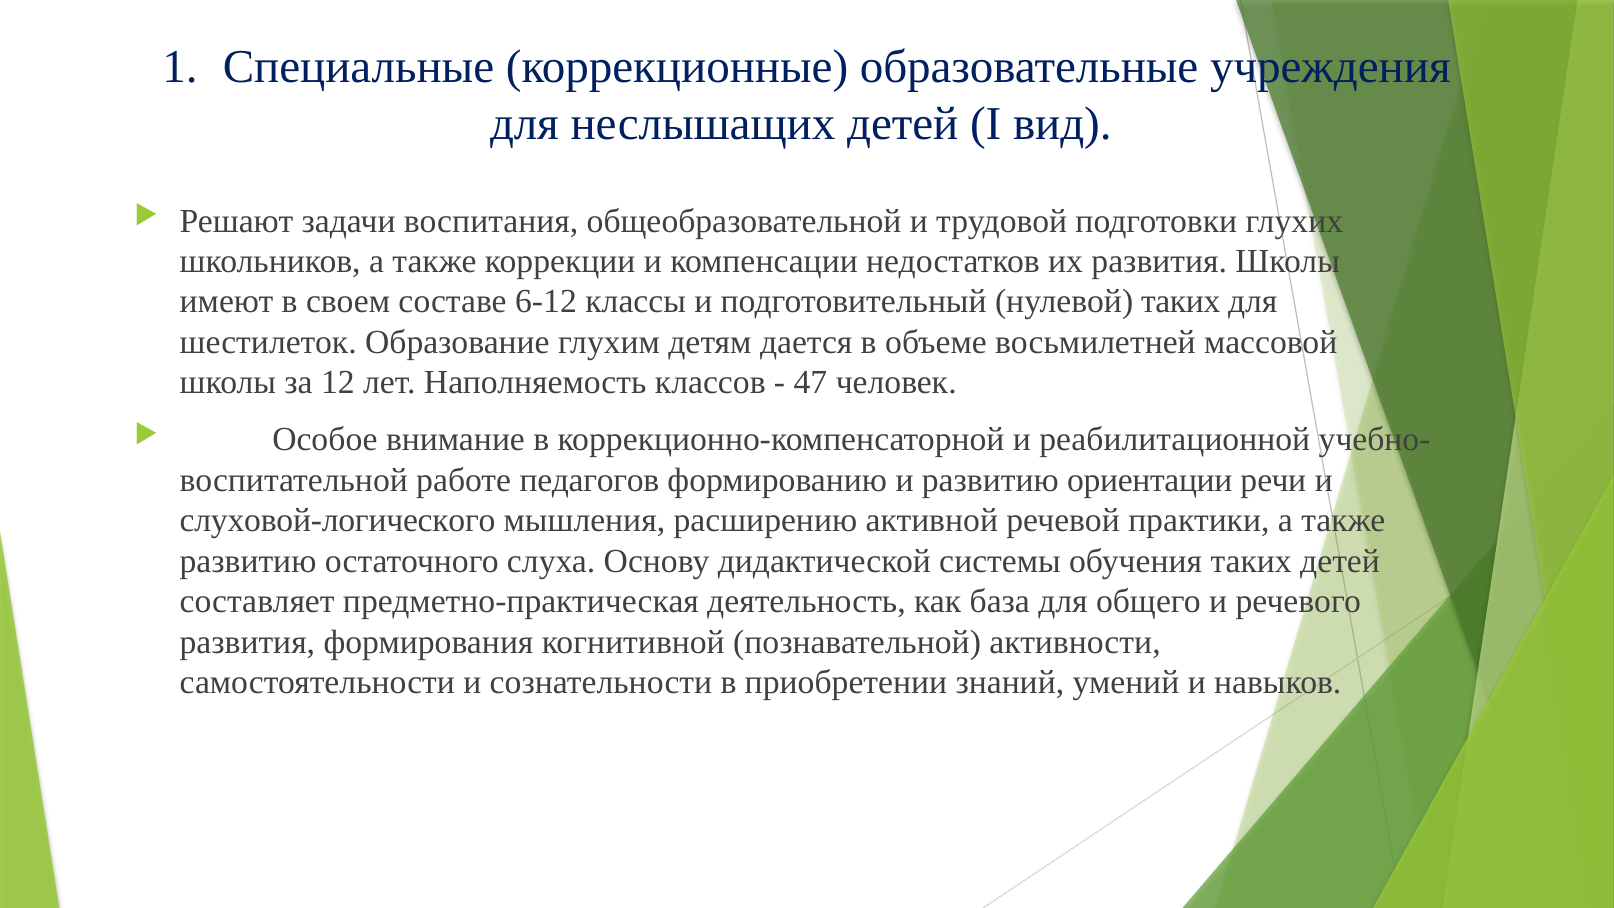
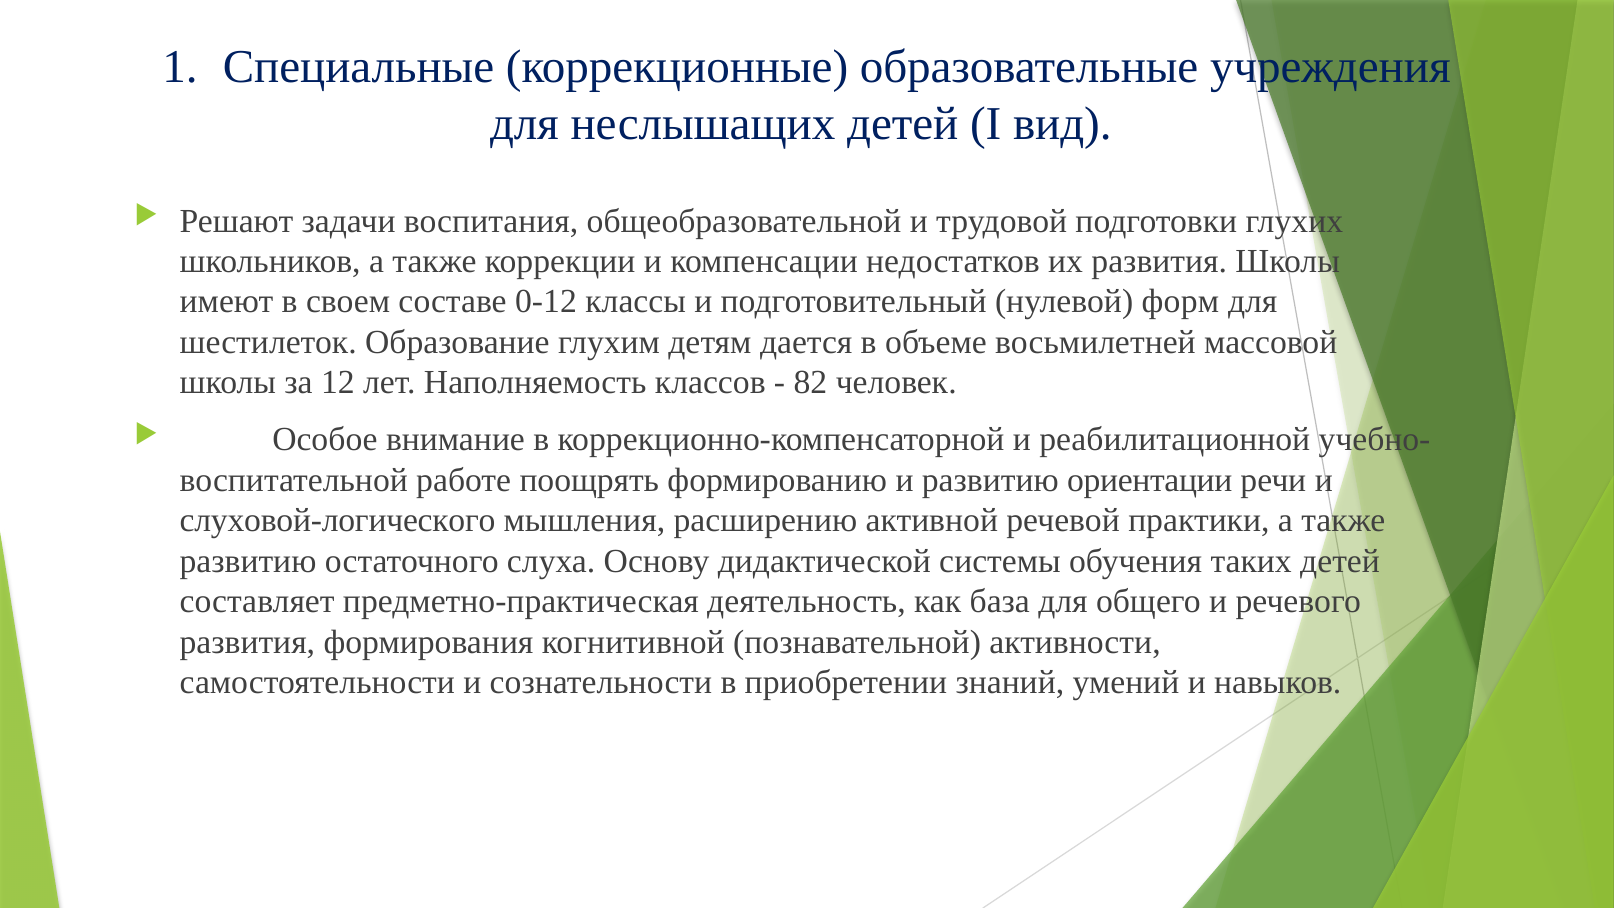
6-12: 6-12 -> 0-12
нулевой таких: таких -> форм
47: 47 -> 82
педагогов: педагогов -> поощрять
